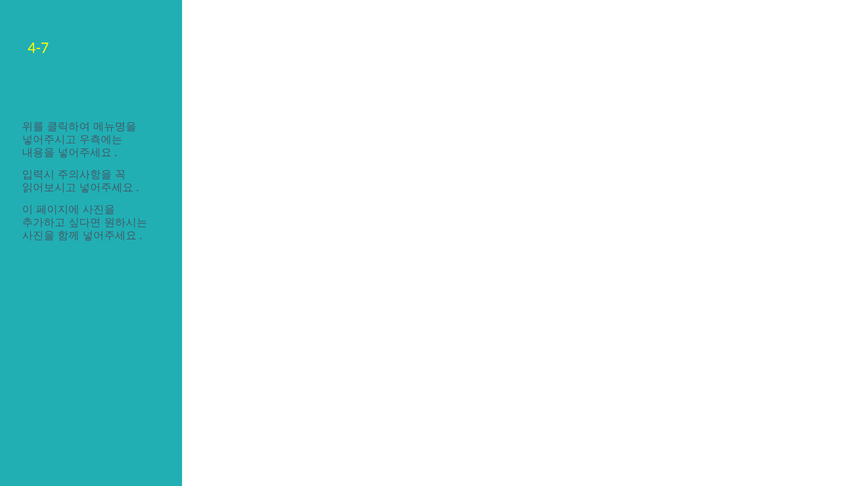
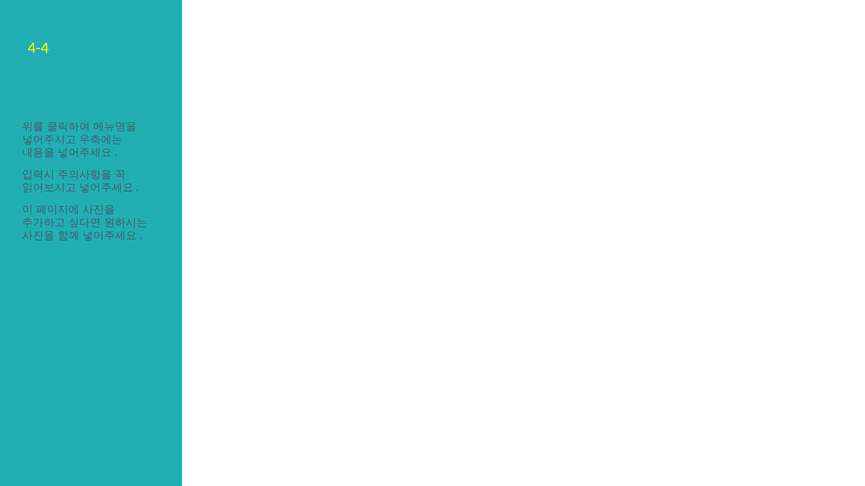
4-7: 4-7 -> 4-4
